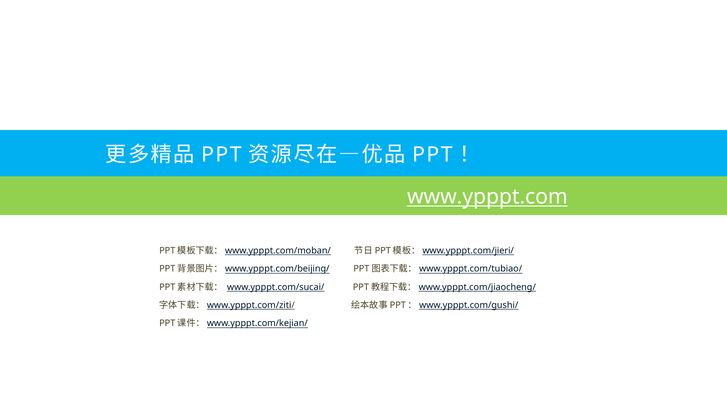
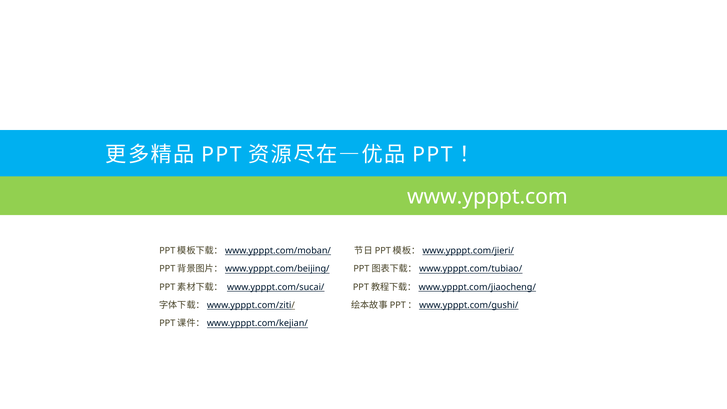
www.ypppt.com underline: present -> none
